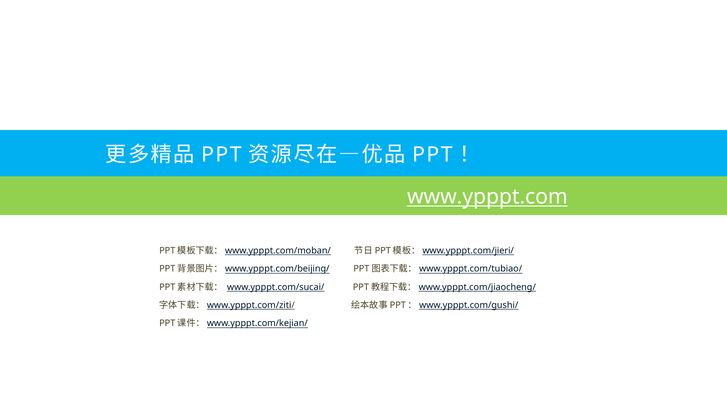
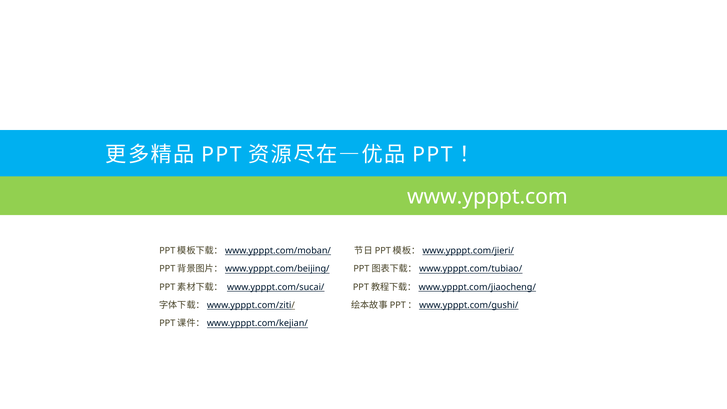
www.ypppt.com underline: present -> none
